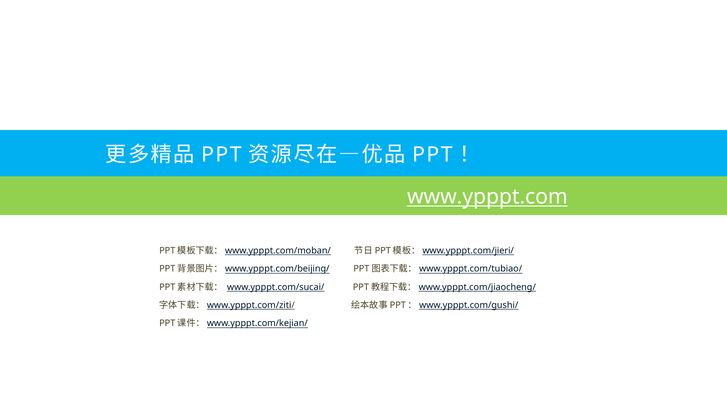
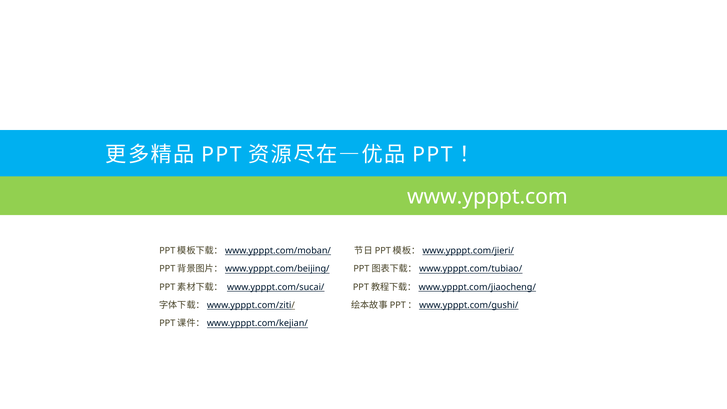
www.ypppt.com underline: present -> none
